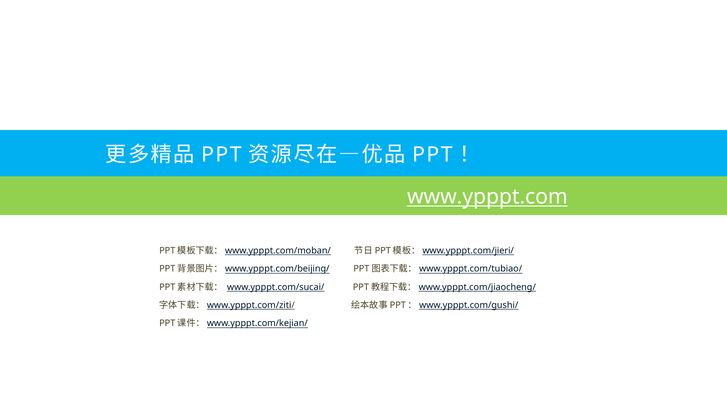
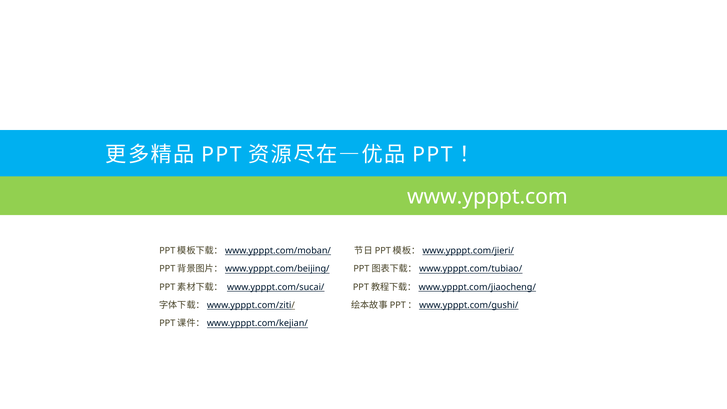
www.ypppt.com underline: present -> none
